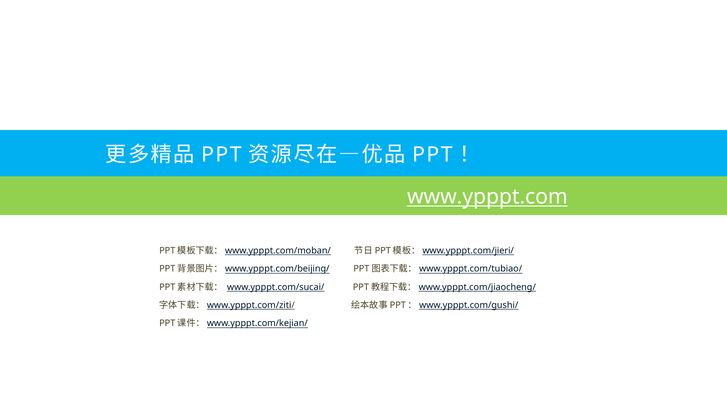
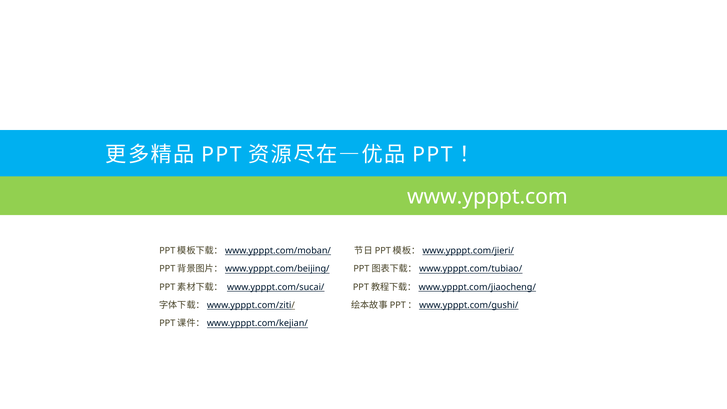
www.ypppt.com underline: present -> none
